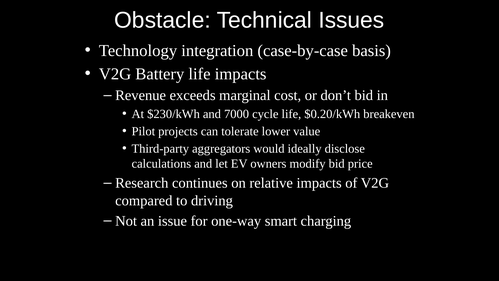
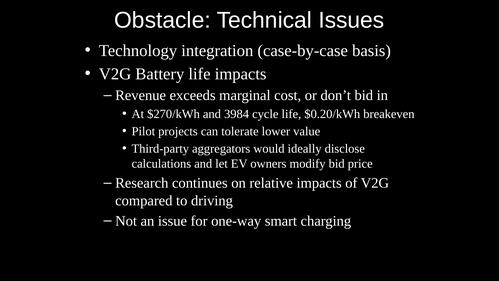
$230/kWh: $230/kWh -> $270/kWh
7000: 7000 -> 3984
